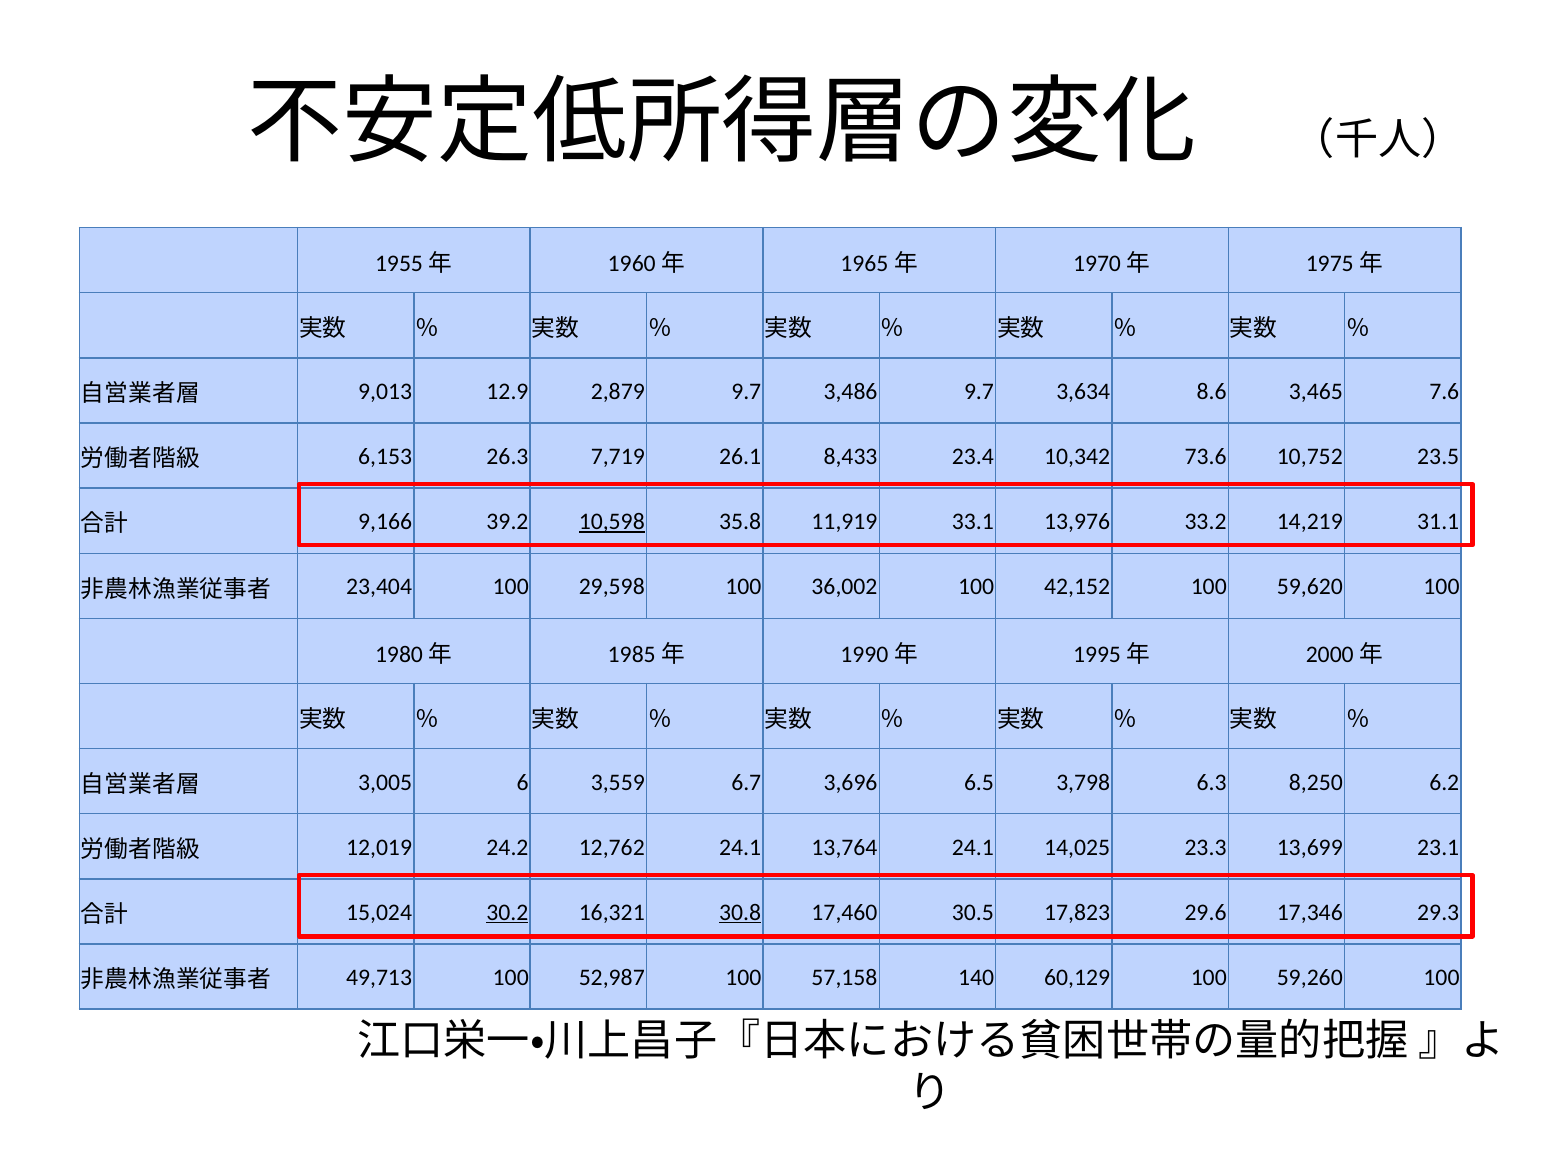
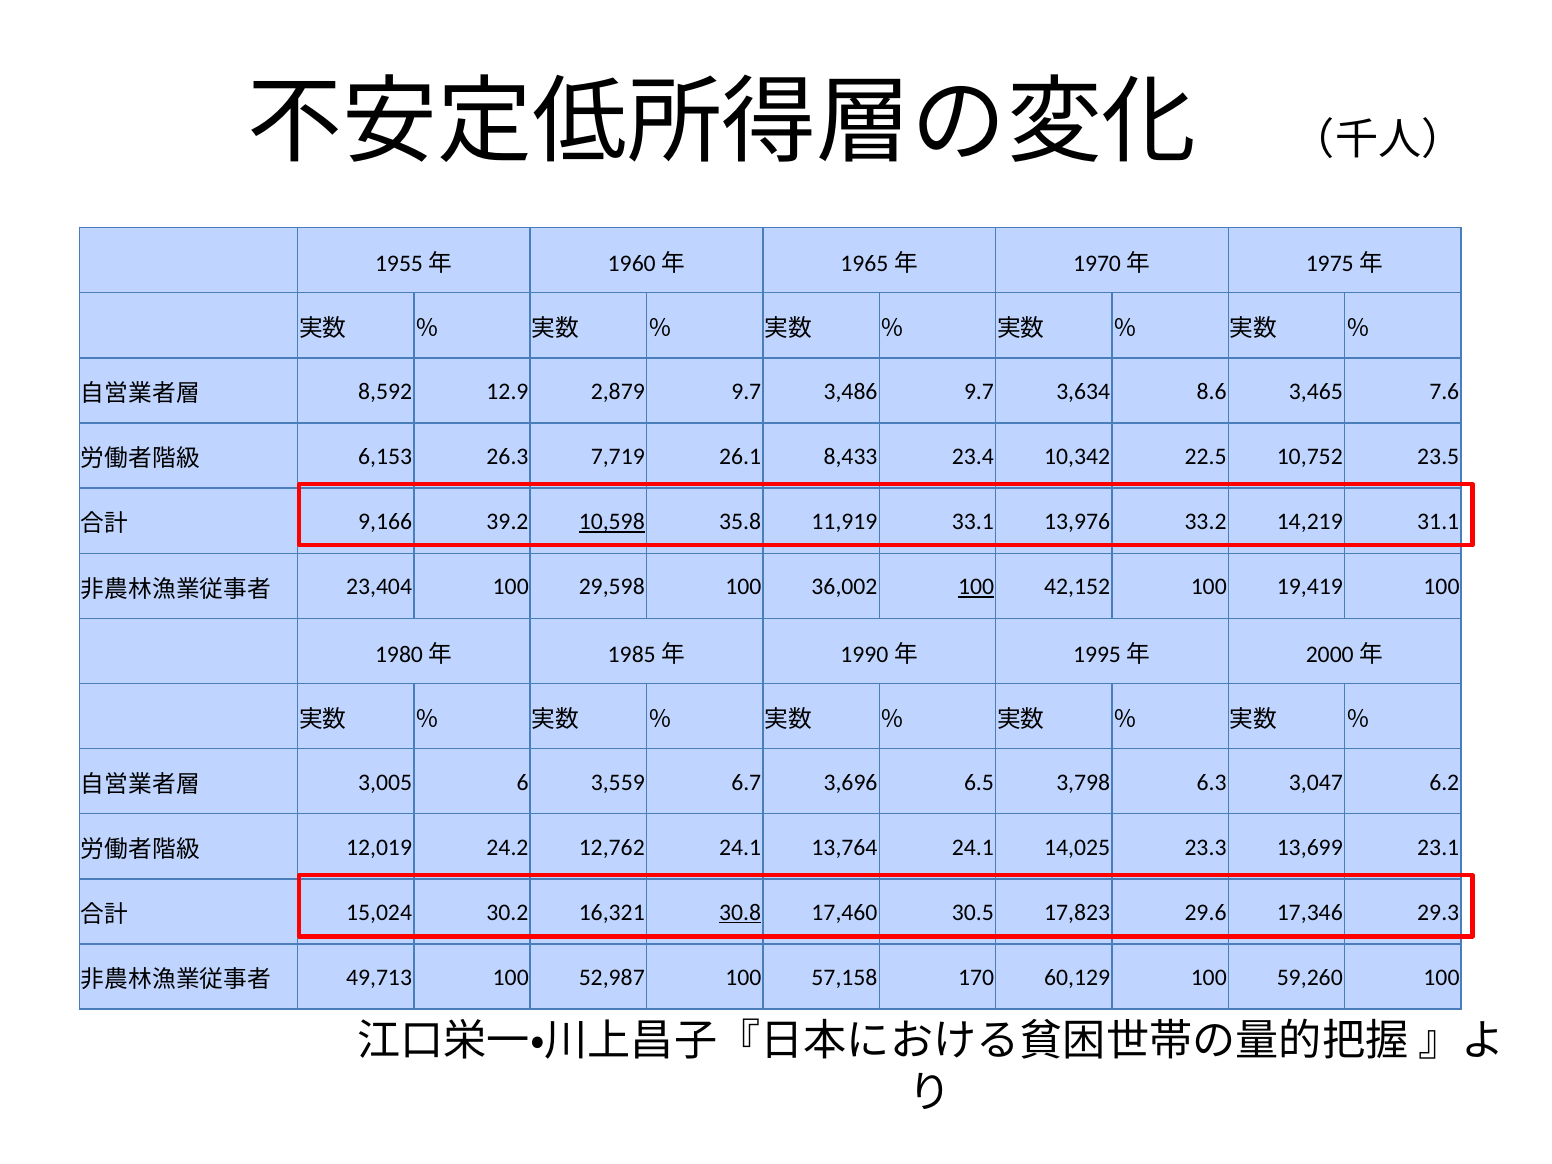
9,013: 9,013 -> 8,592
73.6: 73.6 -> 22.5
100 at (976, 587) underline: none -> present
59,620: 59,620 -> 19,419
8,250: 8,250 -> 3,047
30.2 underline: present -> none
140: 140 -> 170
